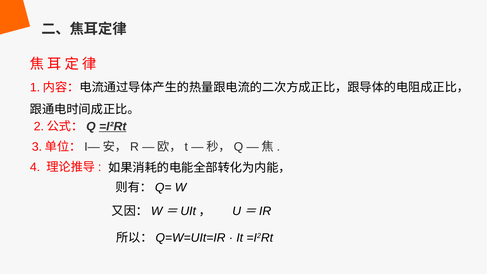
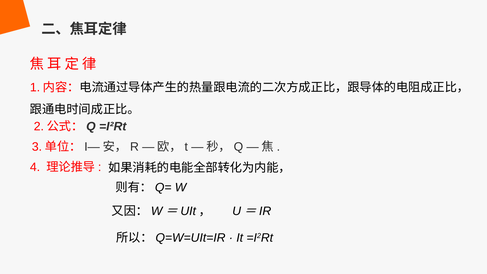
=I²Rt underline: present -> none
